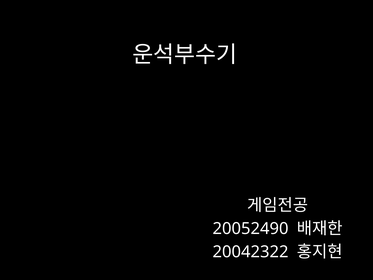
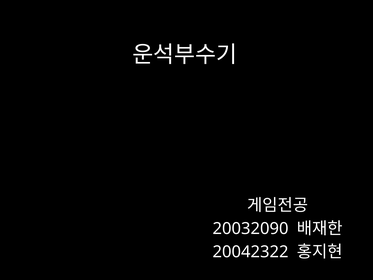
20052490: 20052490 -> 20032090
